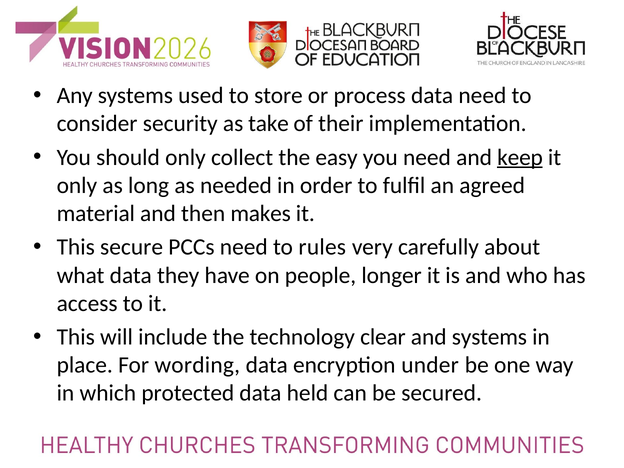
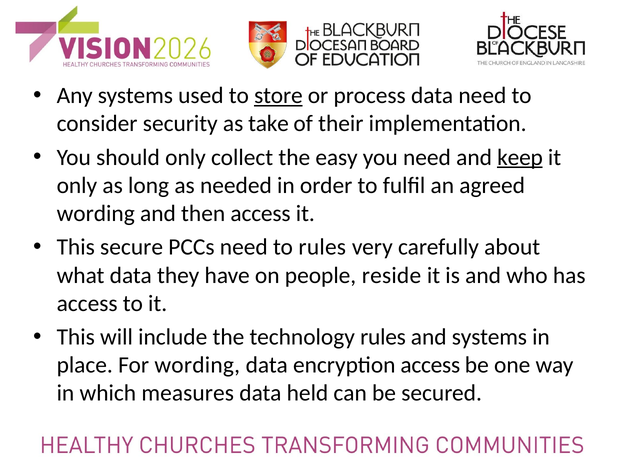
store underline: none -> present
material at (96, 214): material -> wording
then makes: makes -> access
longer: longer -> reside
technology clear: clear -> rules
encryption under: under -> access
protected: protected -> measures
